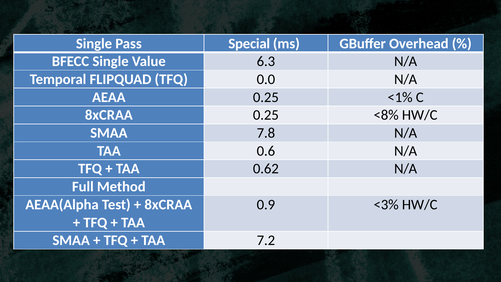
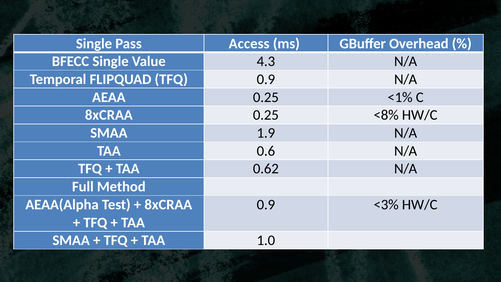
Special: Special -> Access
6.3: 6.3 -> 4.3
TFQ 0.0: 0.0 -> 0.9
7.8: 7.8 -> 1.9
7.2: 7.2 -> 1.0
